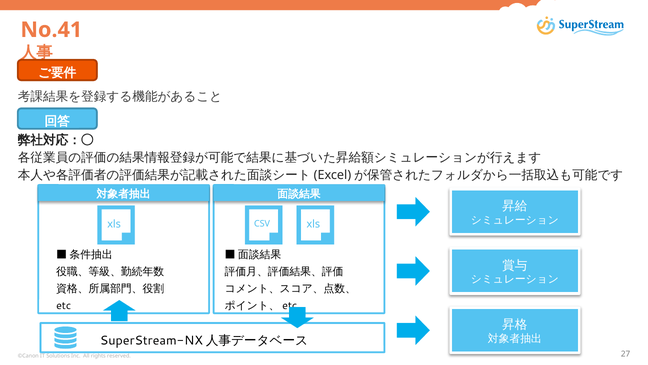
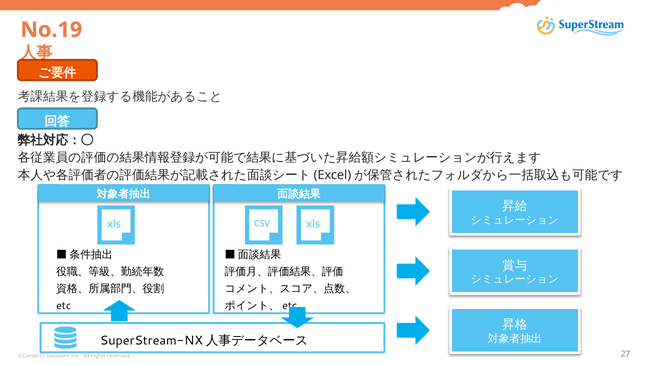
No.41: No.41 -> No.19
